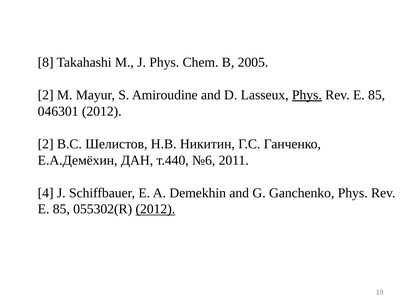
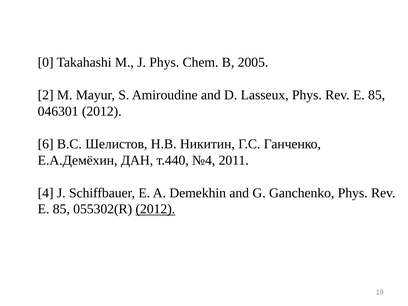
8: 8 -> 0
Phys at (307, 95) underline: present -> none
2 at (46, 144): 2 -> 6
№6: №6 -> №4
